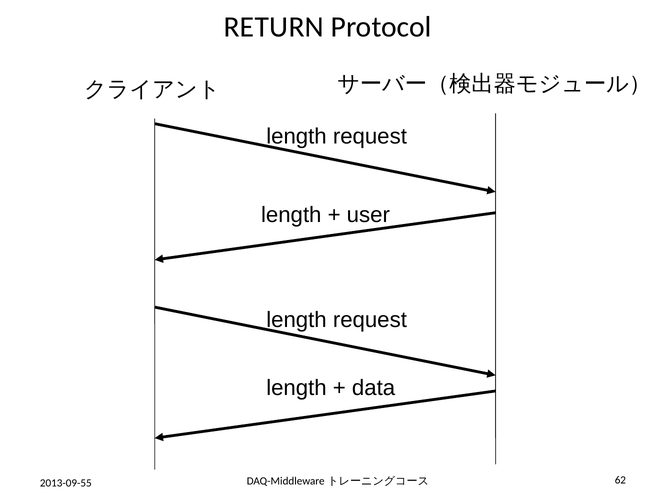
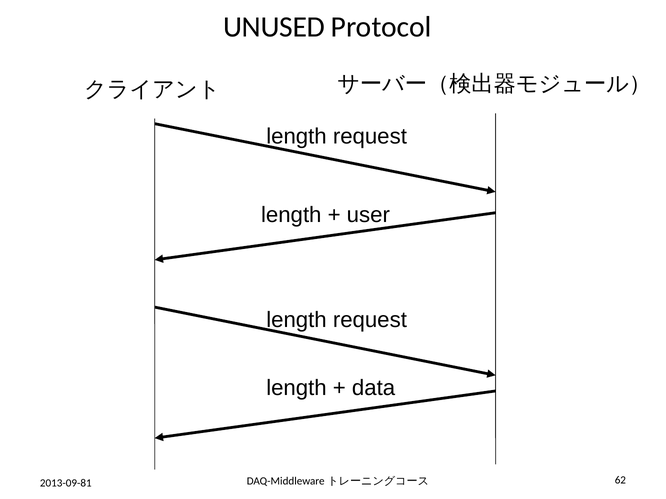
RETURN: RETURN -> UNUSED
2013-09-55: 2013-09-55 -> 2013-09-81
